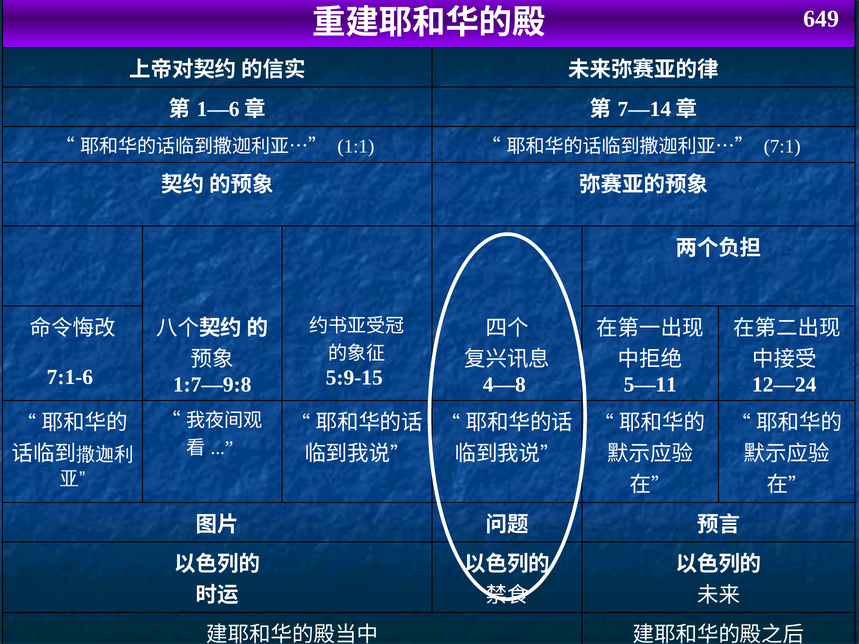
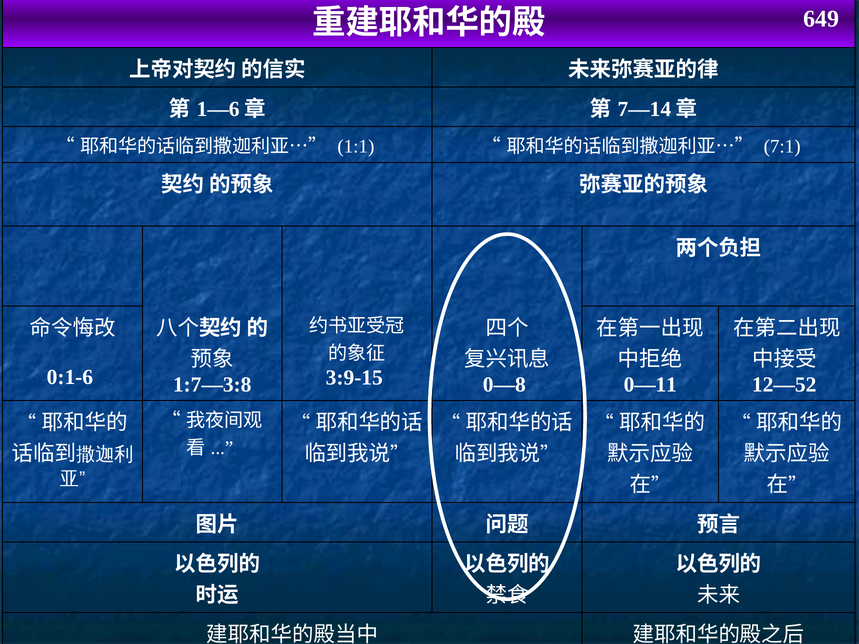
7:1-6: 7:1-6 -> 0:1-6
5:9-15: 5:9-15 -> 3:9-15
1:7—9:8: 1:7—9:8 -> 1:7—3:8
4—8: 4—8 -> 0—8
5—11: 5—11 -> 0—11
12—24: 12—24 -> 12—52
